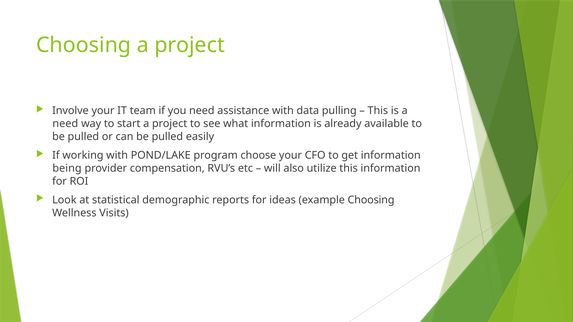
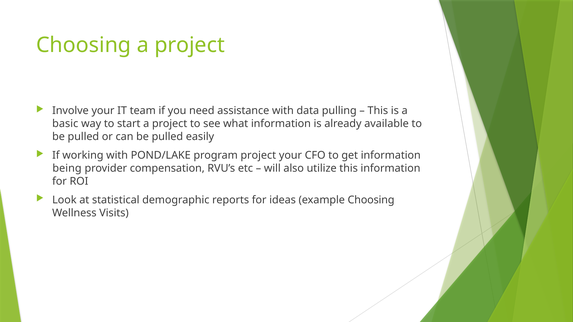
need at (65, 124): need -> basic
program choose: choose -> project
